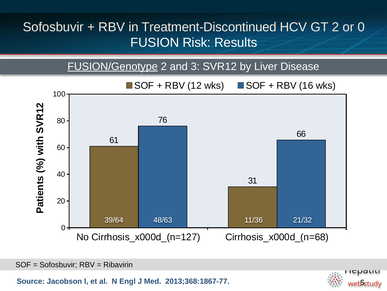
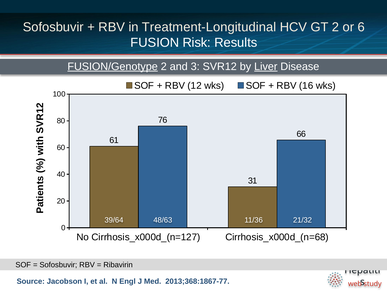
Treatment-Discontinued: Treatment-Discontinued -> Treatment-Longitudinal
or 0: 0 -> 6
Liver underline: none -> present
